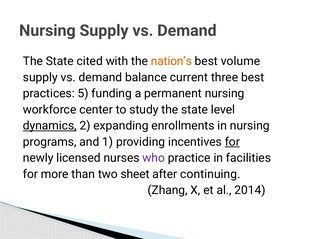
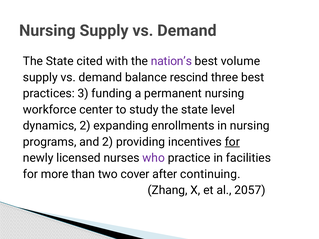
nation’s colour: orange -> purple
current: current -> rescind
5: 5 -> 3
dynamics underline: present -> none
and 1: 1 -> 2
sheet: sheet -> cover
2014: 2014 -> 2057
